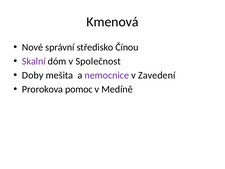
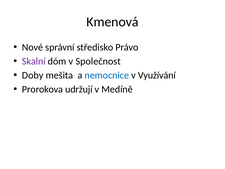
Čínou: Čínou -> Právo
nemocnice colour: purple -> blue
Zavedení: Zavedení -> Využívání
pomoc: pomoc -> udržují
